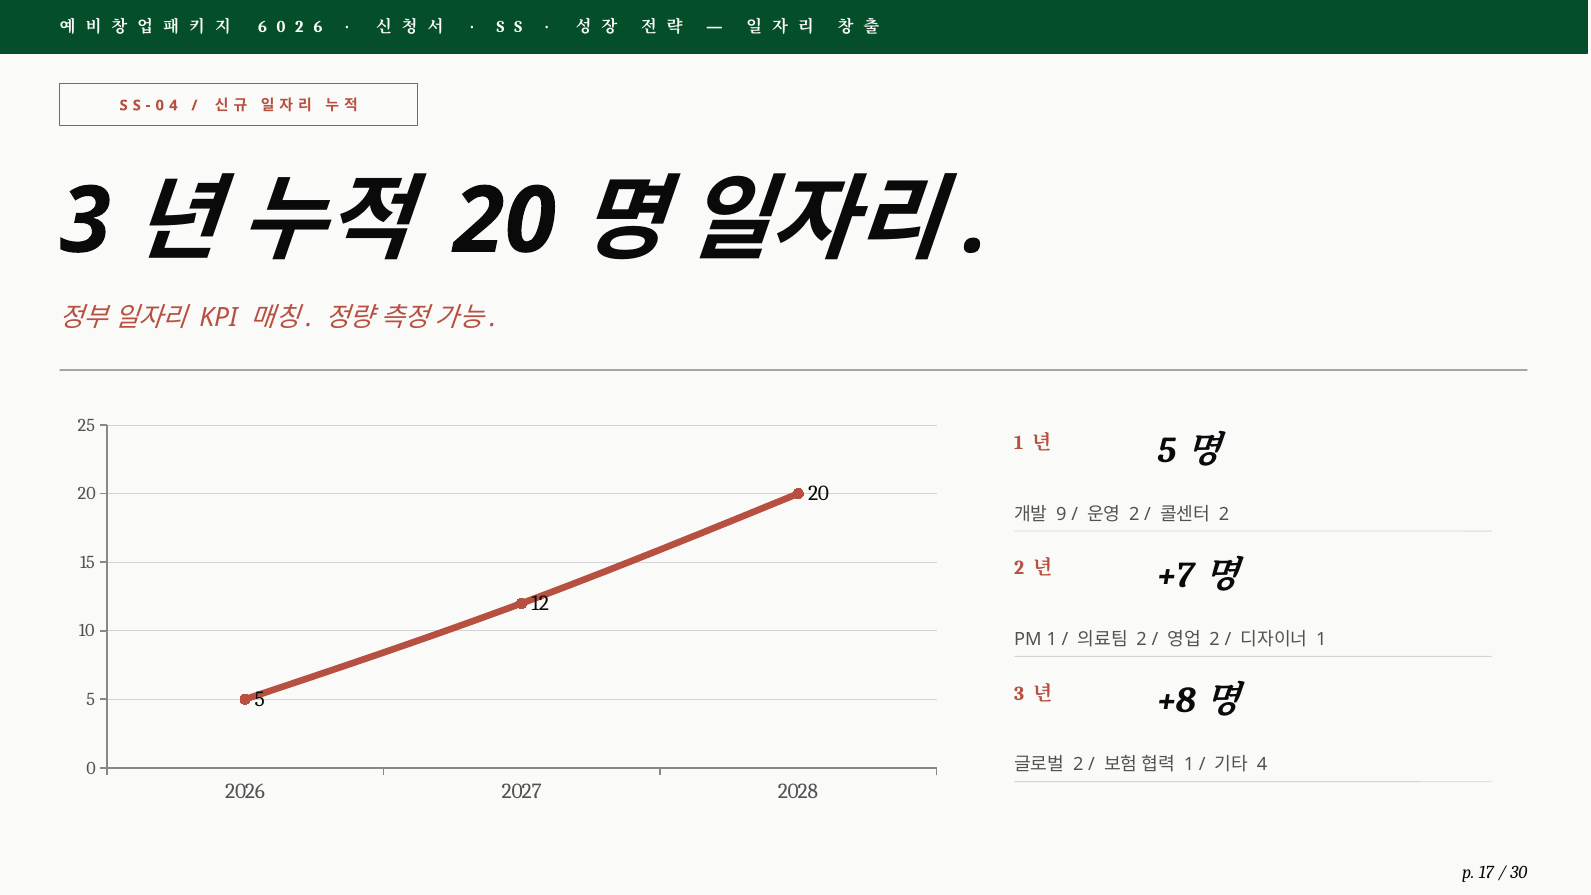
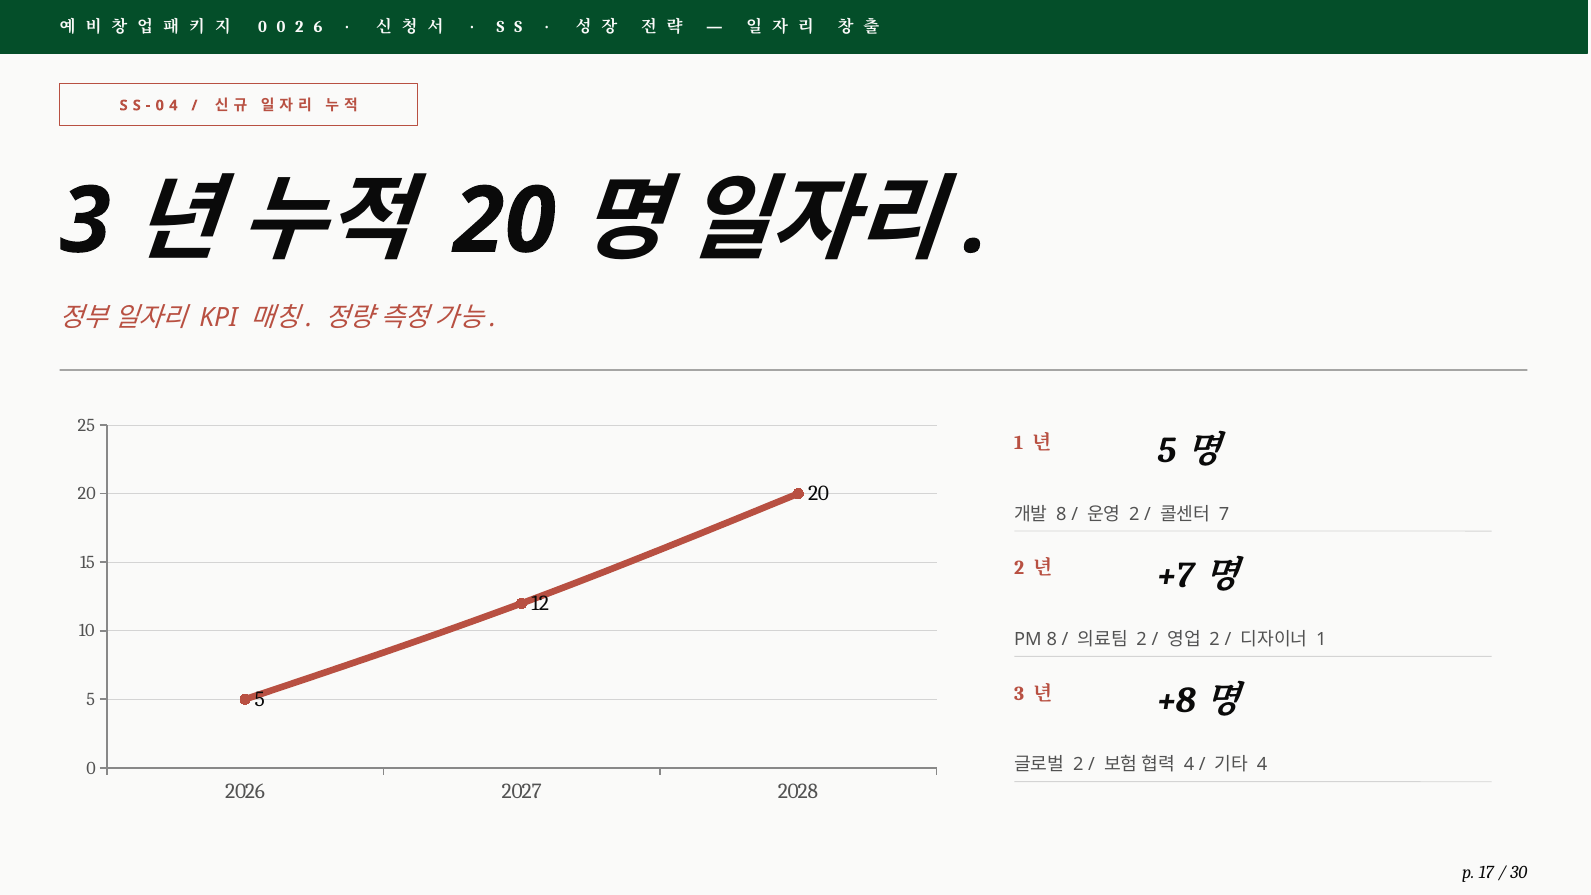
6 at (262, 27): 6 -> 0
9 at (1061, 514): 9 -> 8
2 at (1224, 514): 2 -> 7
PM 1: 1 -> 8
1 at (1189, 765): 1 -> 4
